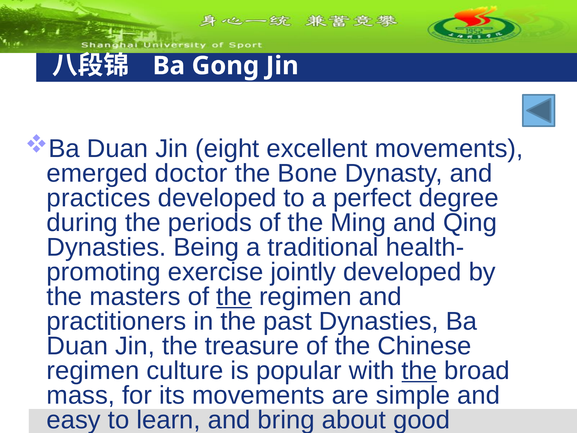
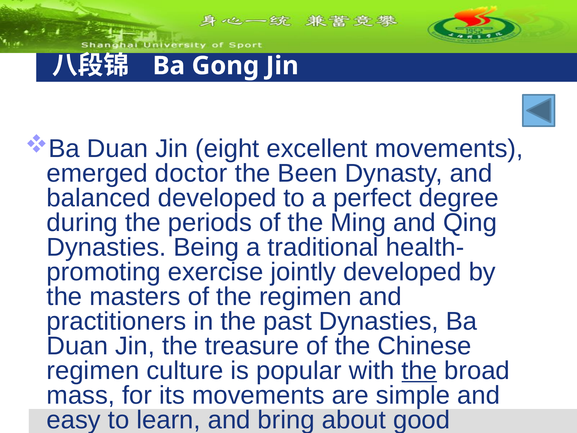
Bone: Bone -> Been
practices: practices -> balanced
the at (234, 297) underline: present -> none
